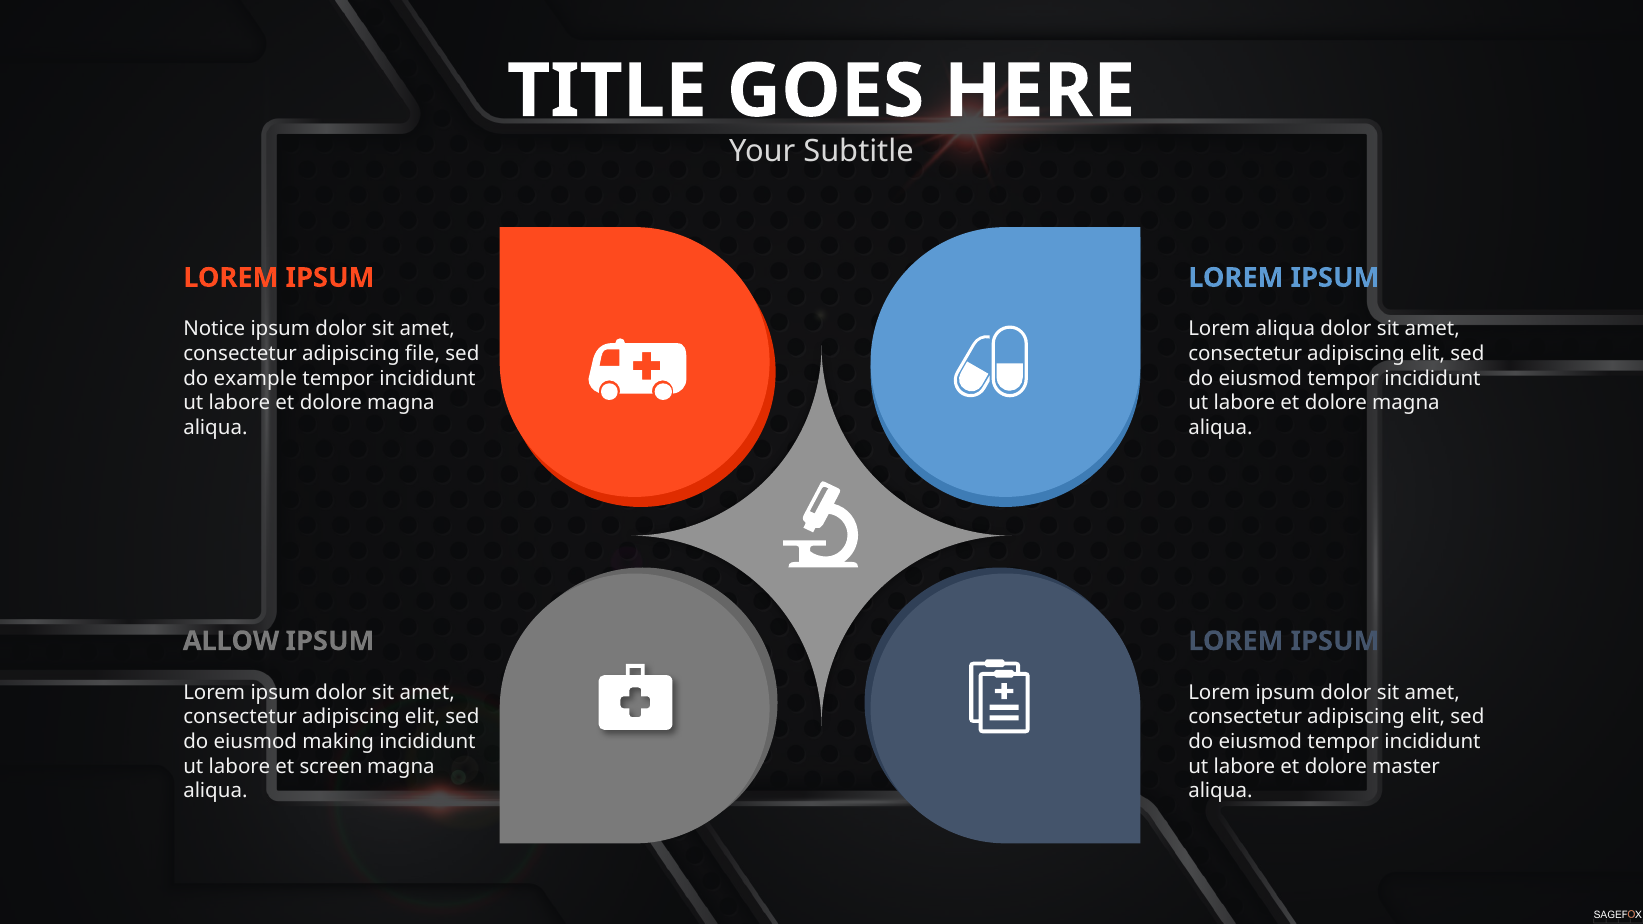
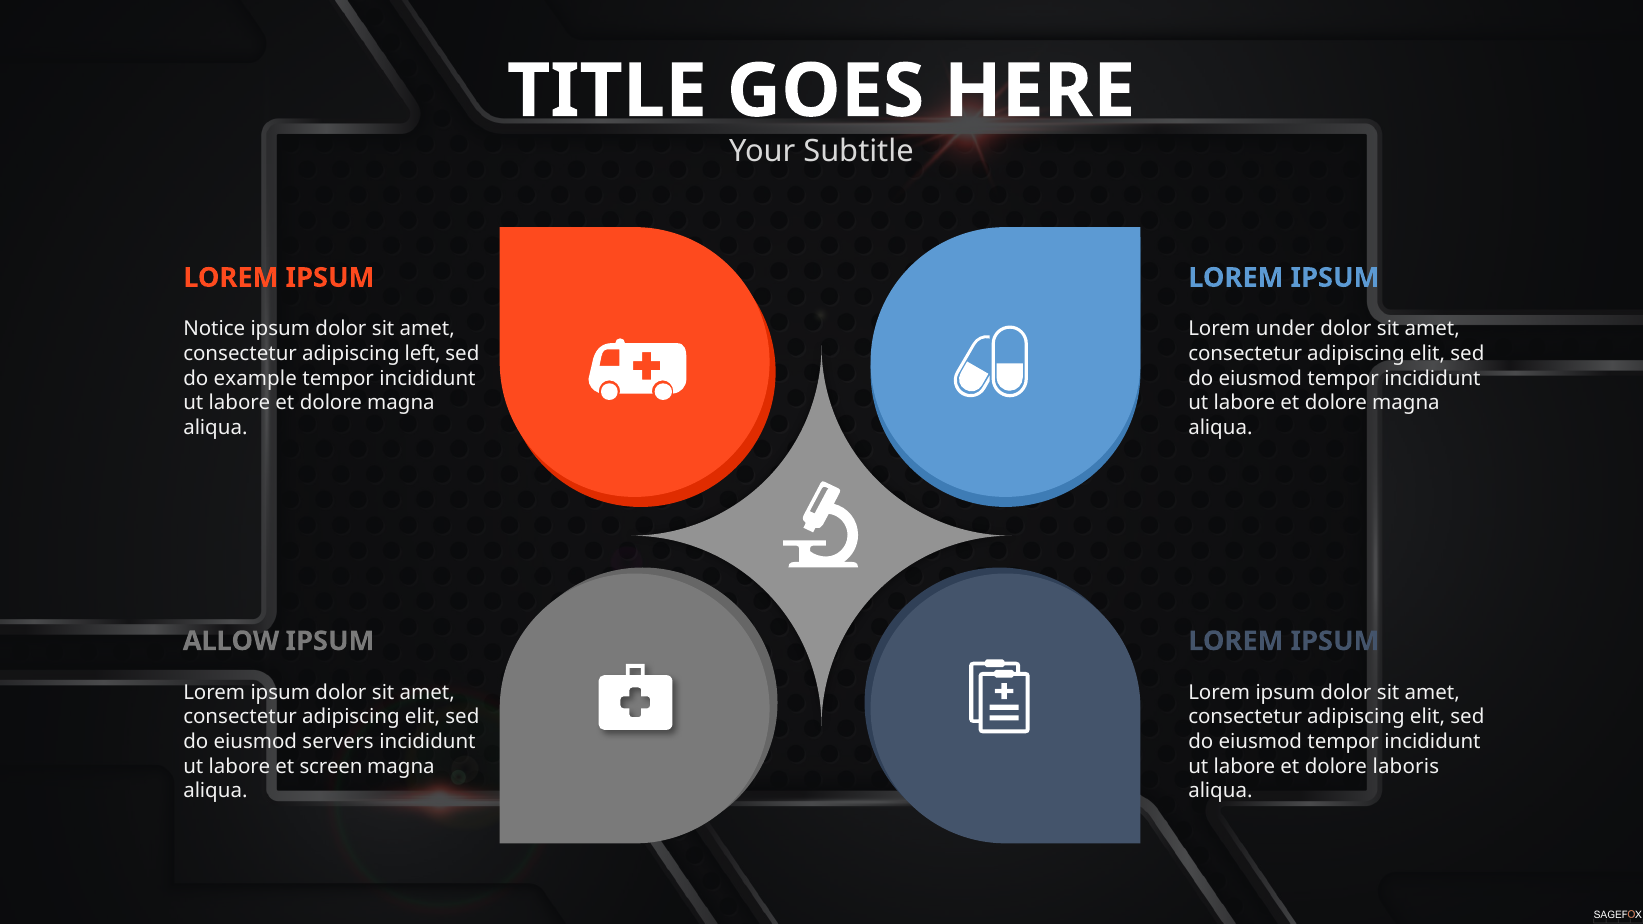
Lorem aliqua: aliqua -> under
file: file -> left
making: making -> servers
master: master -> laboris
